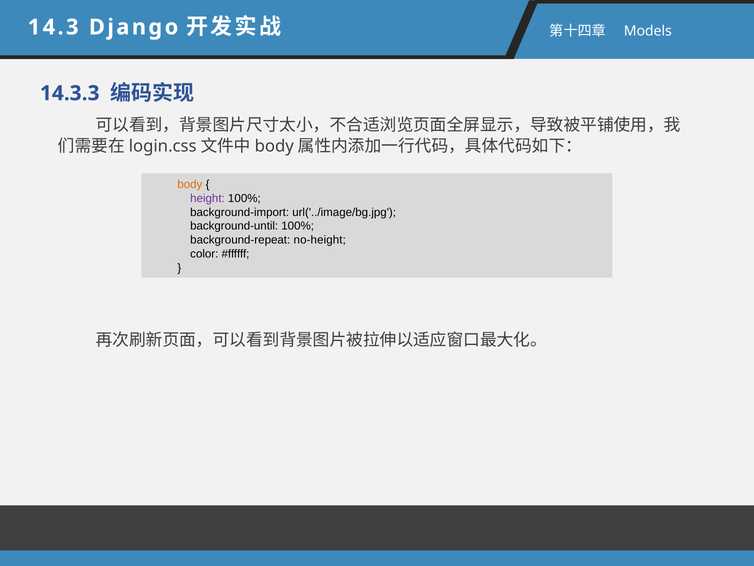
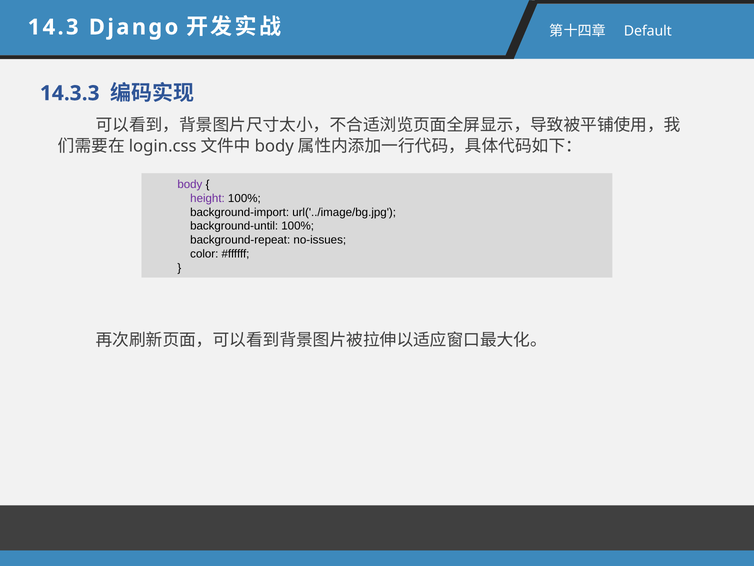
Models: Models -> Default
body colour: orange -> purple
no-height: no-height -> no-issues
